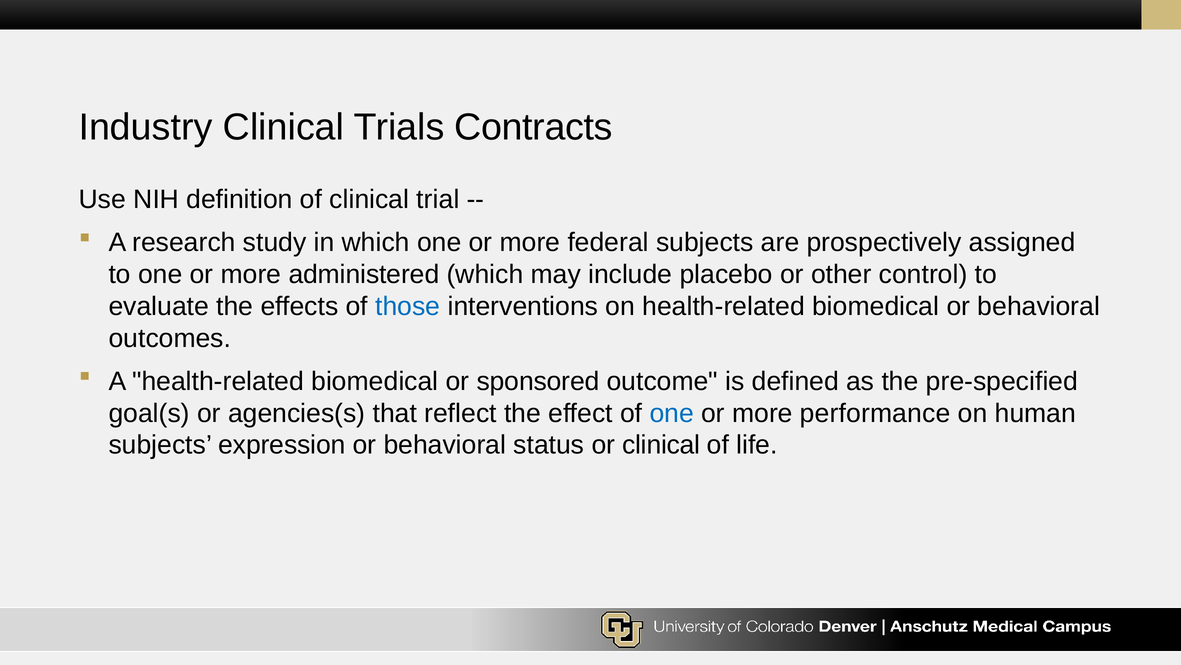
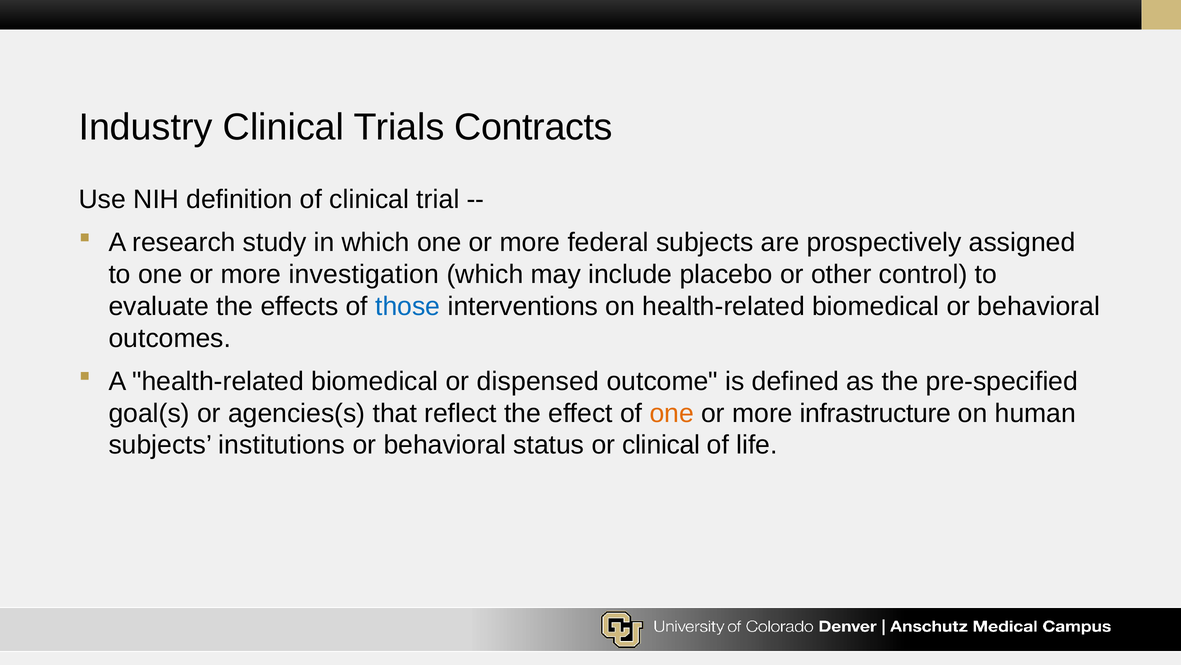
administered: administered -> investigation
sponsored: sponsored -> dispensed
one at (672, 413) colour: blue -> orange
performance: performance -> infrastructure
expression: expression -> institutions
